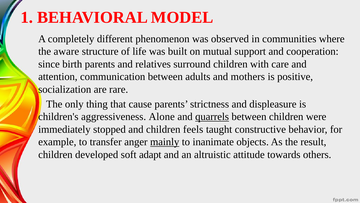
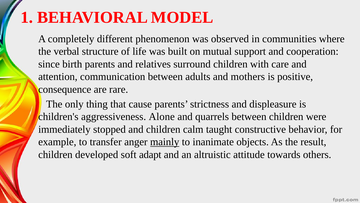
aware: aware -> verbal
socialization: socialization -> consequence
quarrels underline: present -> none
feels: feels -> calm
